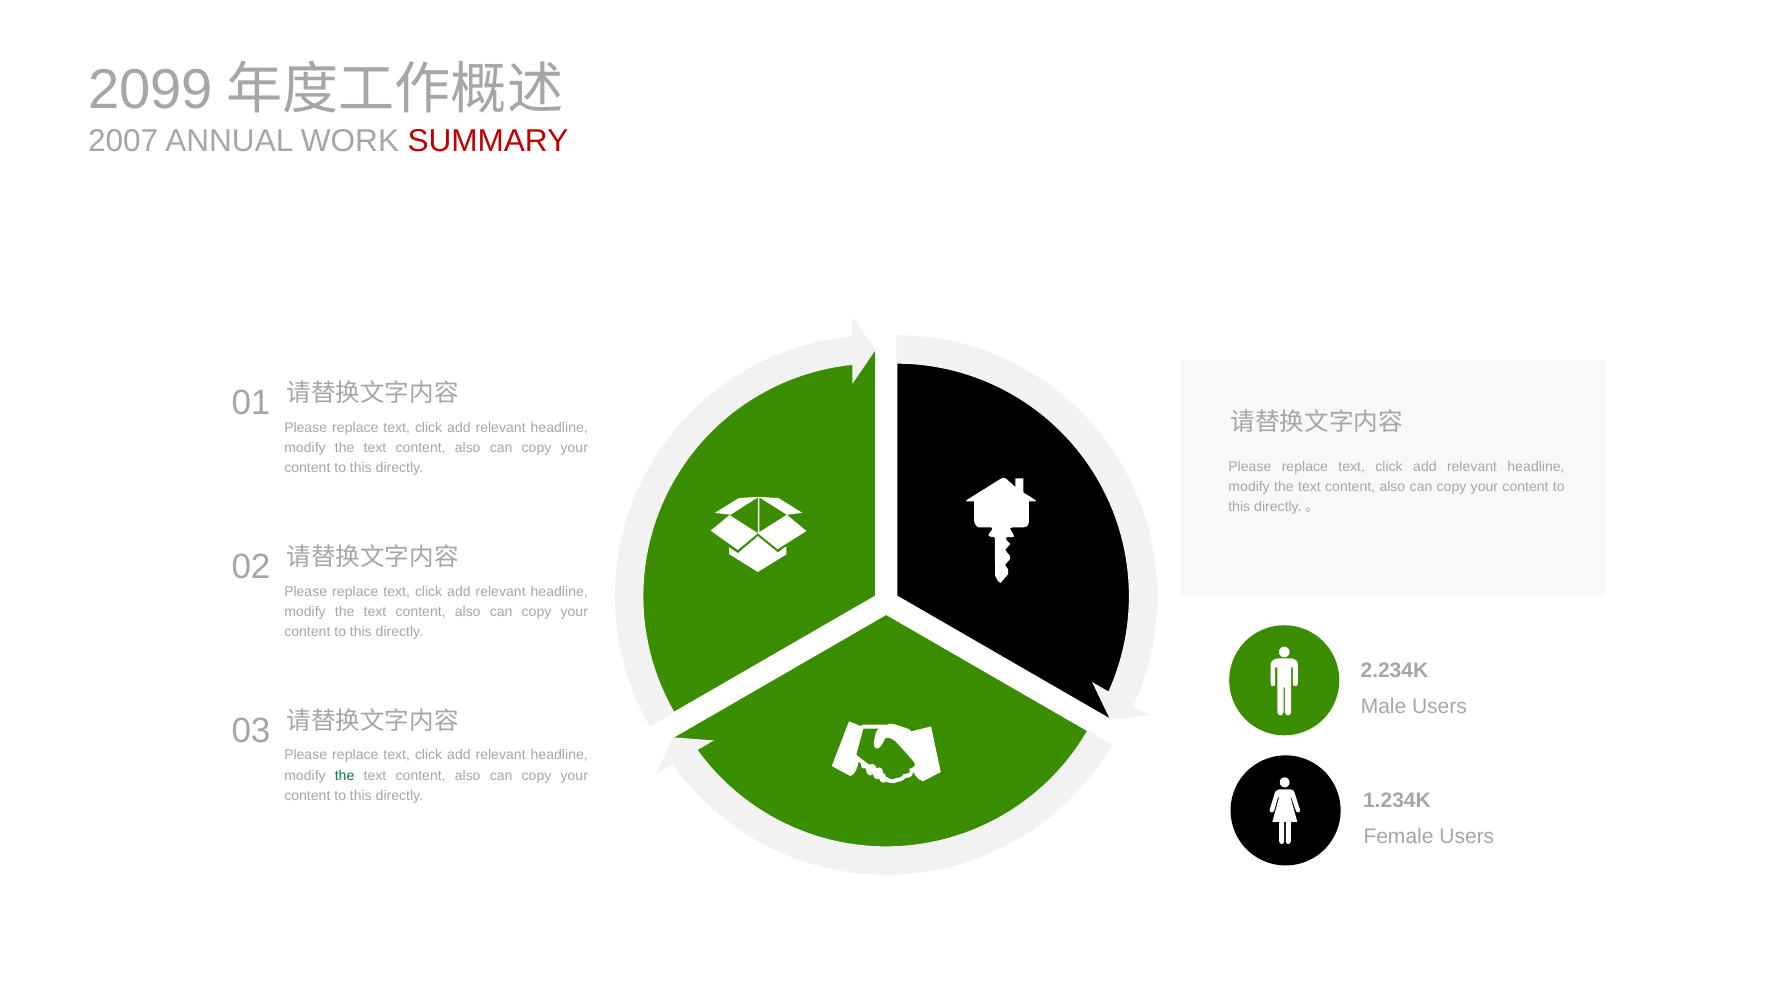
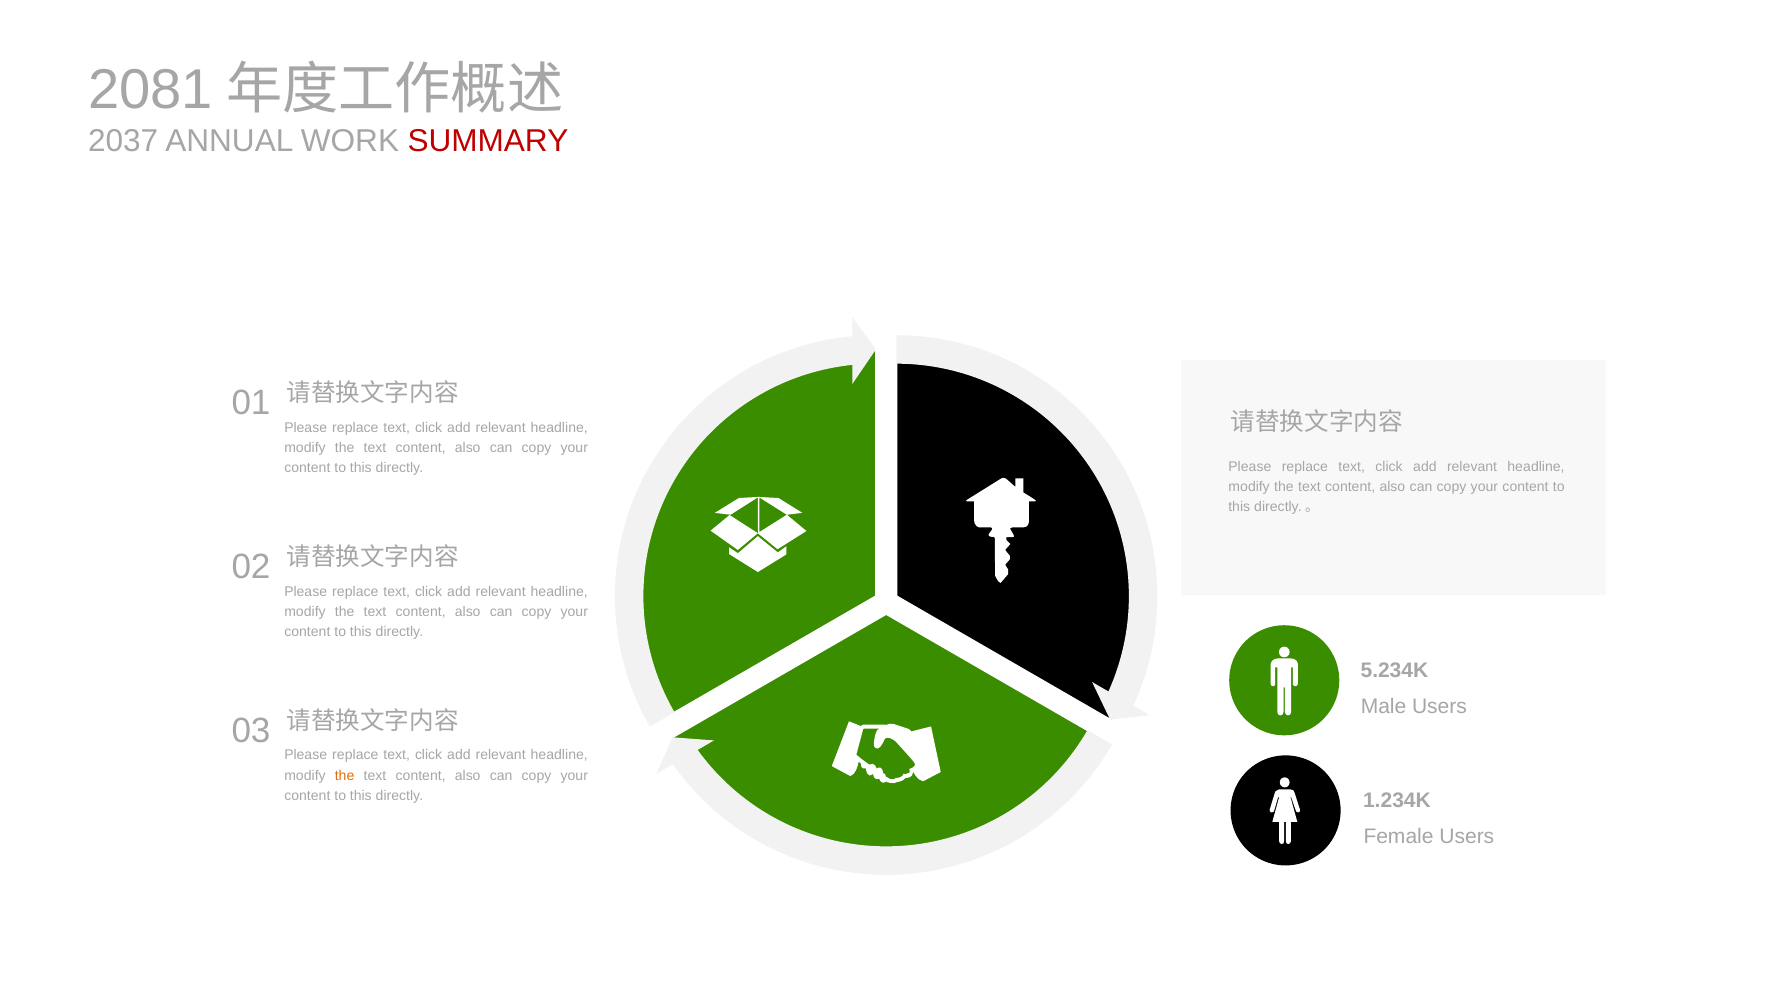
2099: 2099 -> 2081
2007: 2007 -> 2037
2.234K: 2.234K -> 5.234K
the at (345, 775) colour: green -> orange
